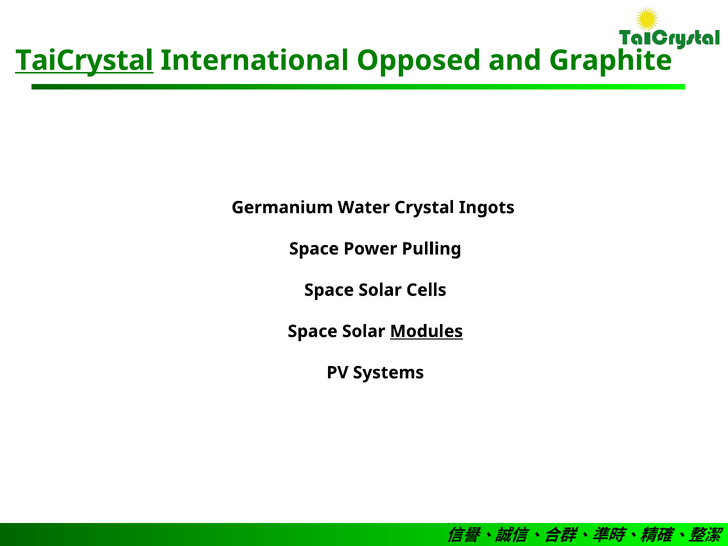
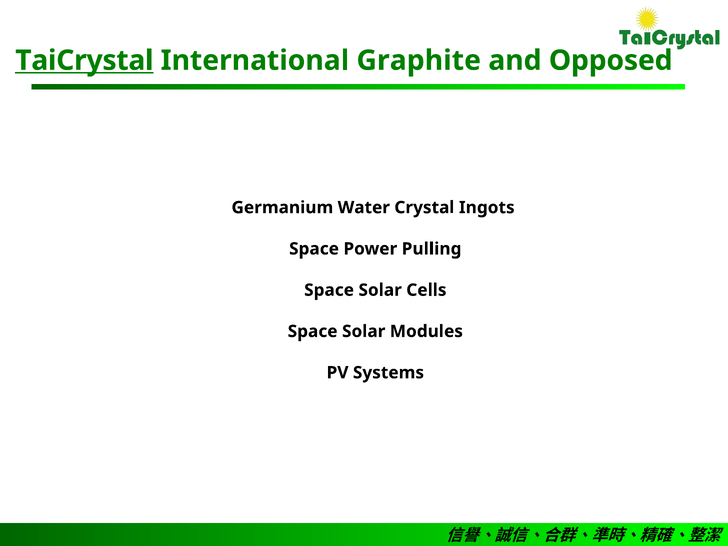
Opposed: Opposed -> Graphite
Graphite: Graphite -> Opposed
Modules underline: present -> none
